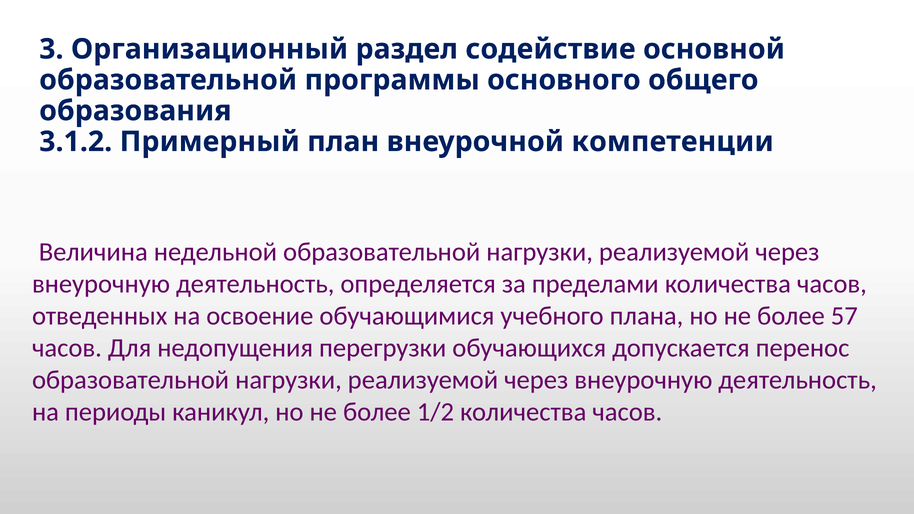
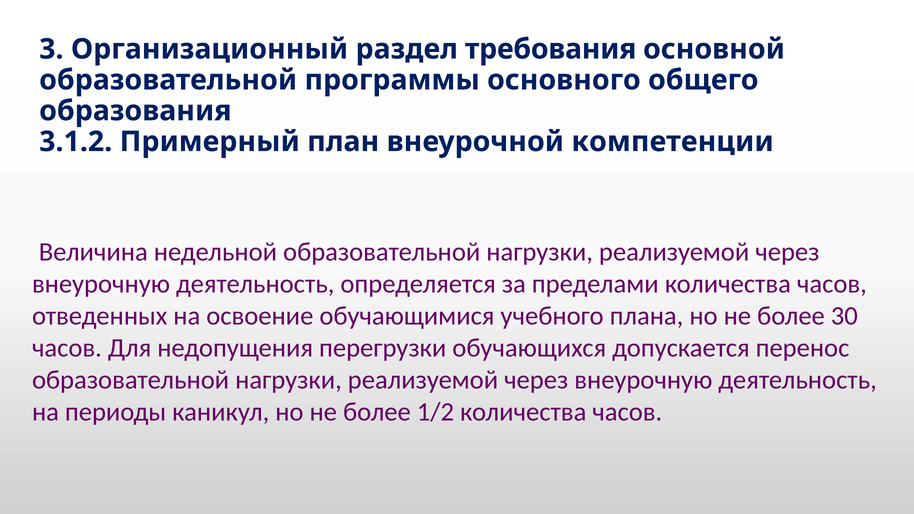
содействие: содействие -> требования
57: 57 -> 30
